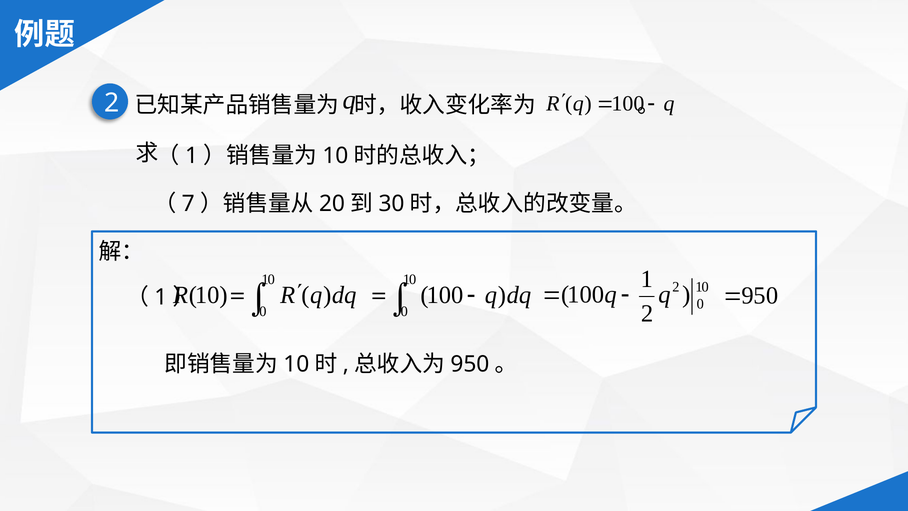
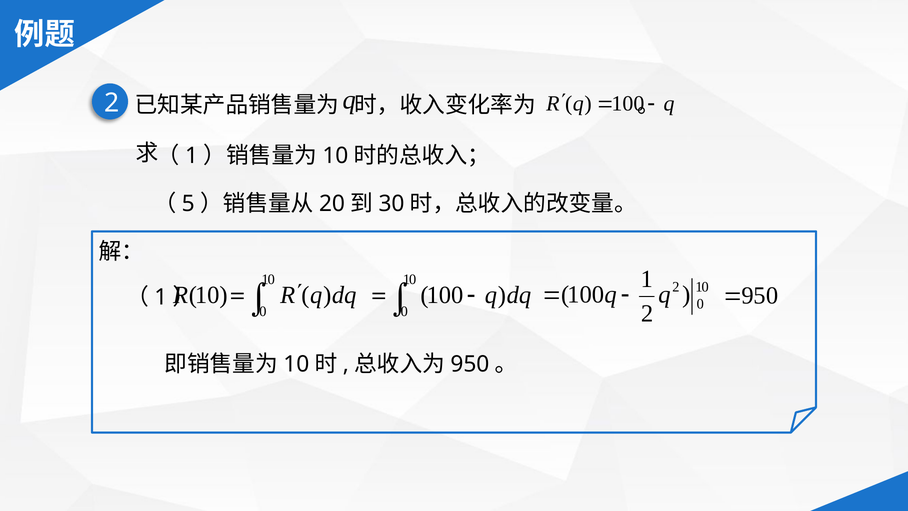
7: 7 -> 5
